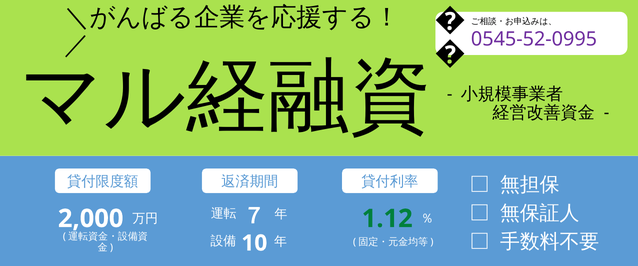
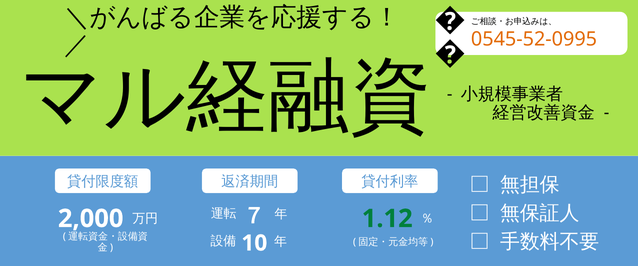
0545-52-0995 colour: purple -> orange
